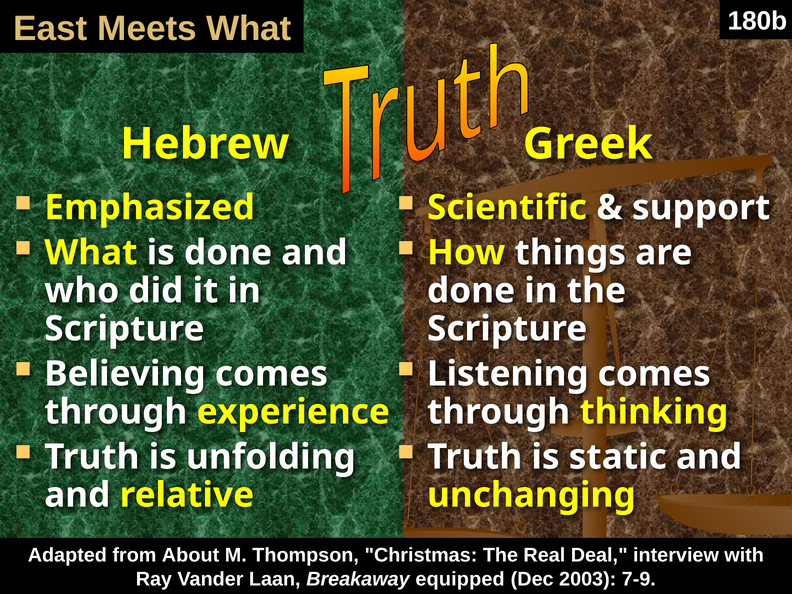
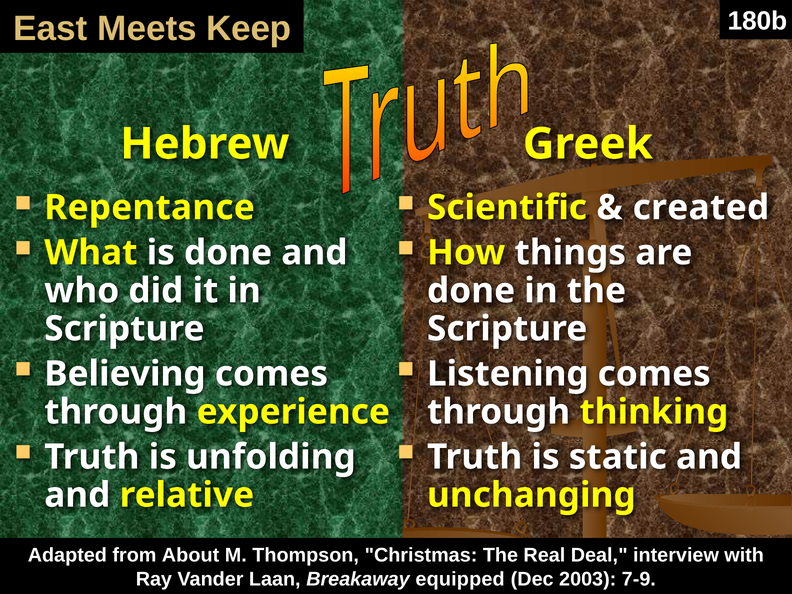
Meets What: What -> Keep
Emphasized: Emphasized -> Repentance
support: support -> created
